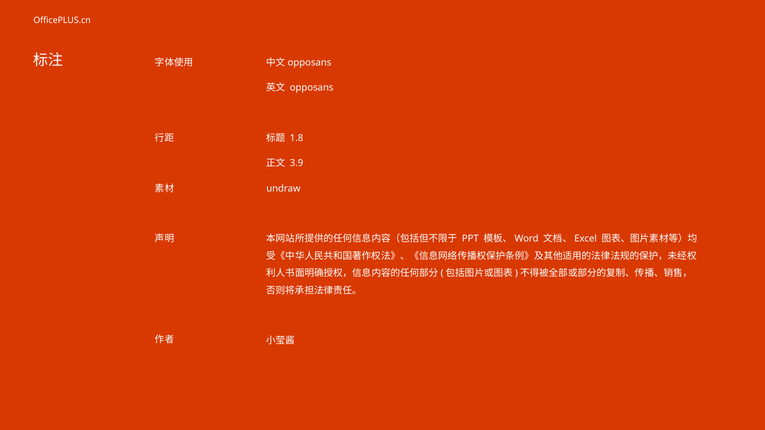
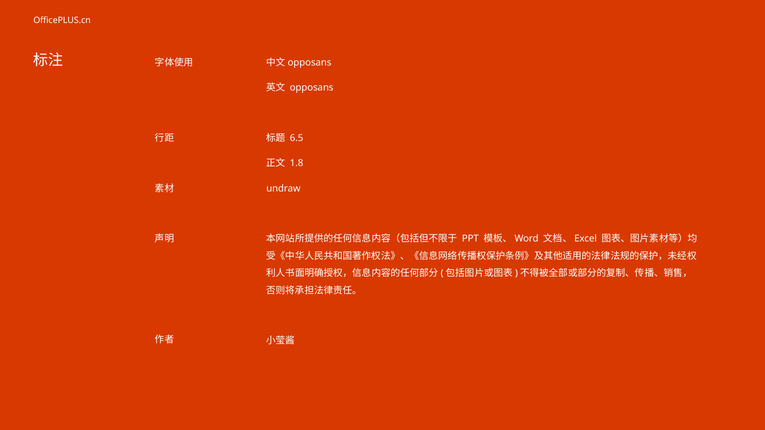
1.8: 1.8 -> 6.5
3.9: 3.9 -> 1.8
